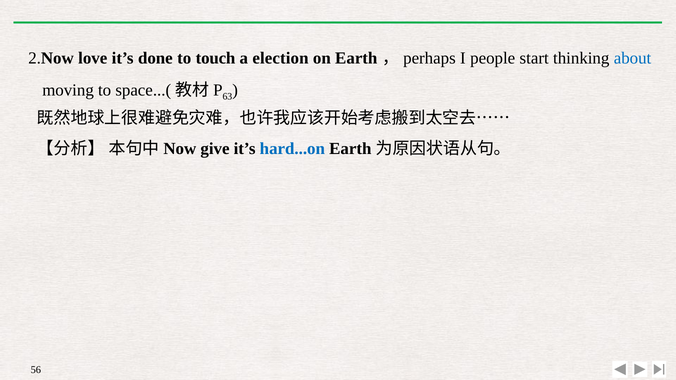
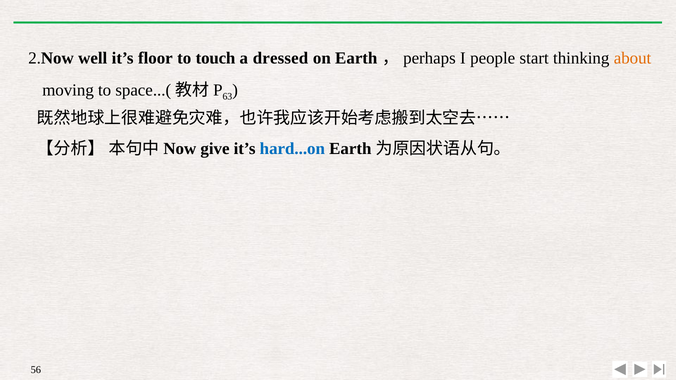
love: love -> well
done: done -> floor
election: election -> dressed
about colour: blue -> orange
